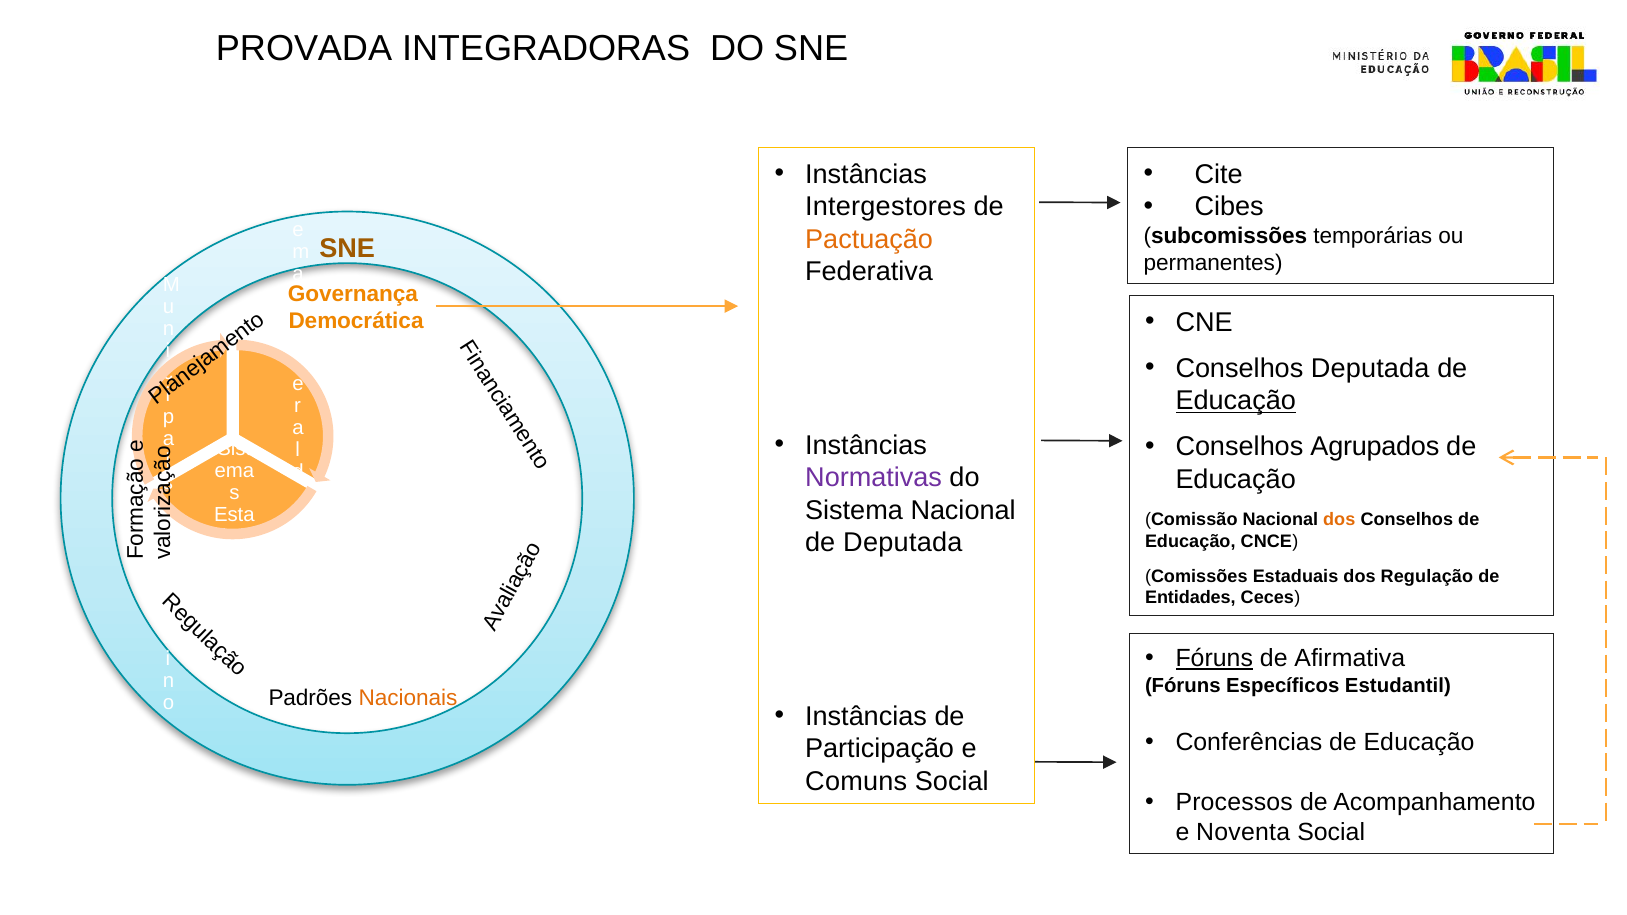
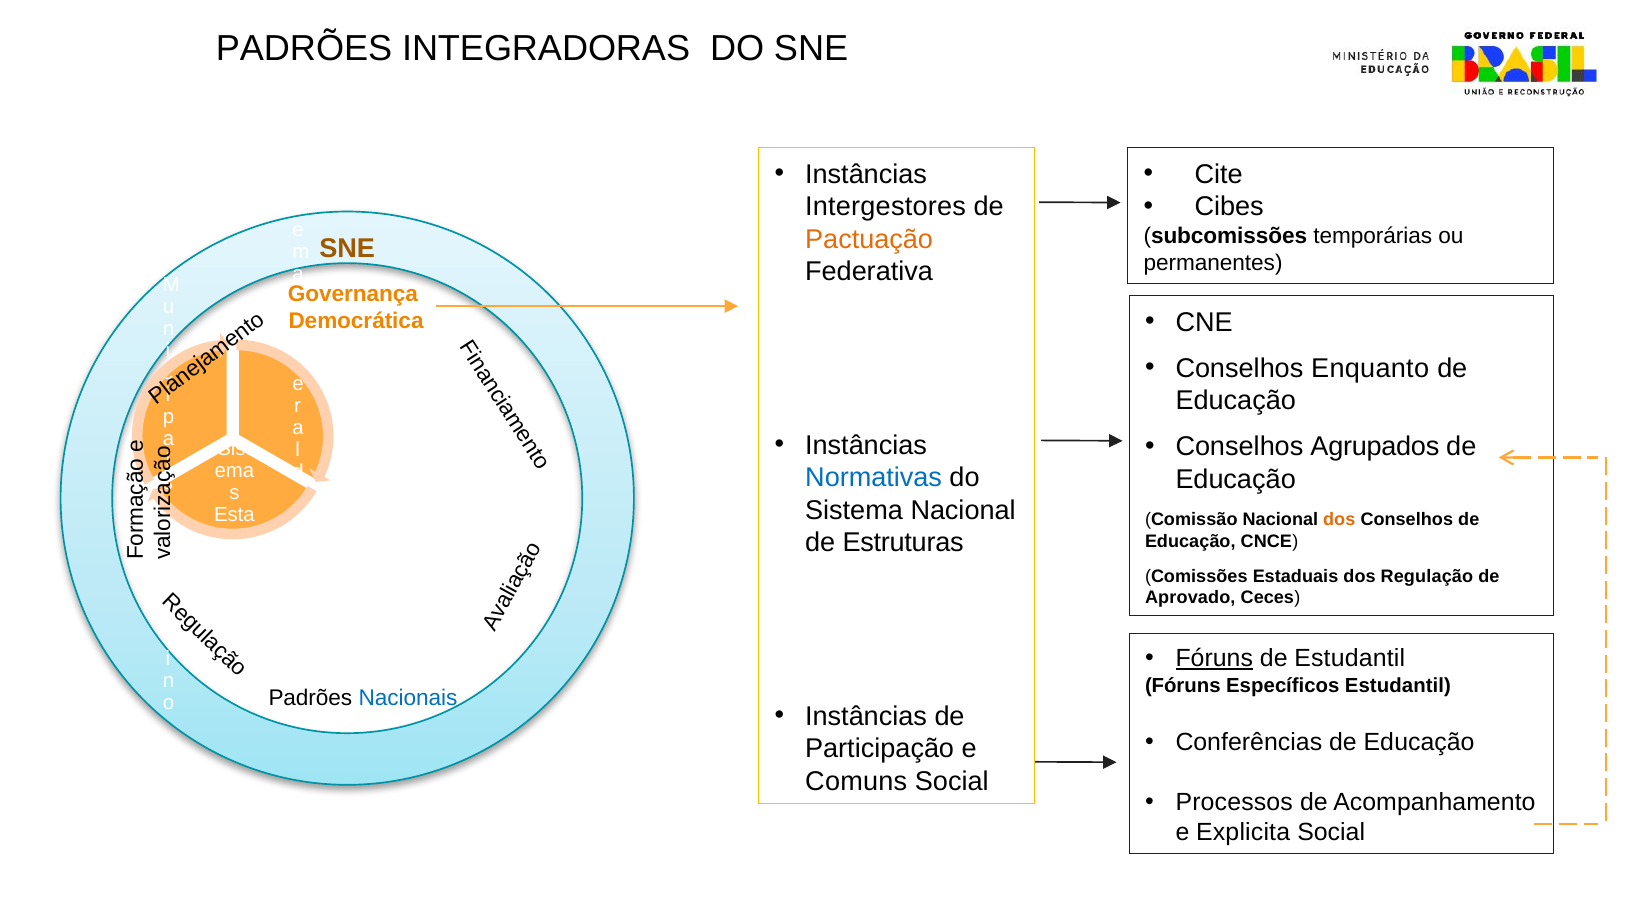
PROVADA at (304, 49): PROVADA -> PADRÕES
Conselhos Deputada: Deputada -> Enquanto
Educação at (1236, 401) underline: present -> none
Normativas colour: purple -> blue
de Deputada: Deputada -> Estruturas
Entidades: Entidades -> Aprovado
de Afirmativa: Afirmativa -> Estudantil
Nacionais colour: orange -> blue
Noventa: Noventa -> Explicita
